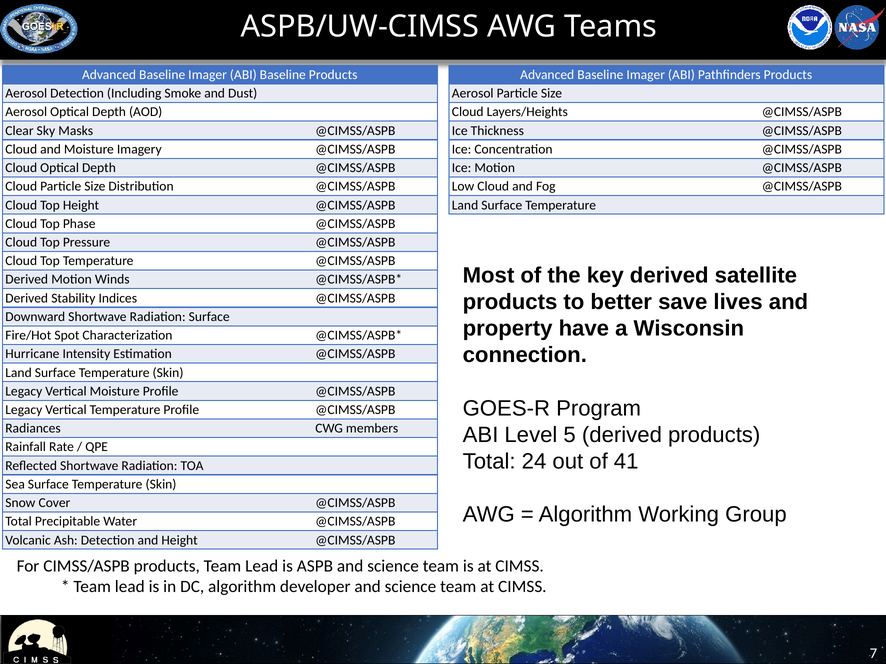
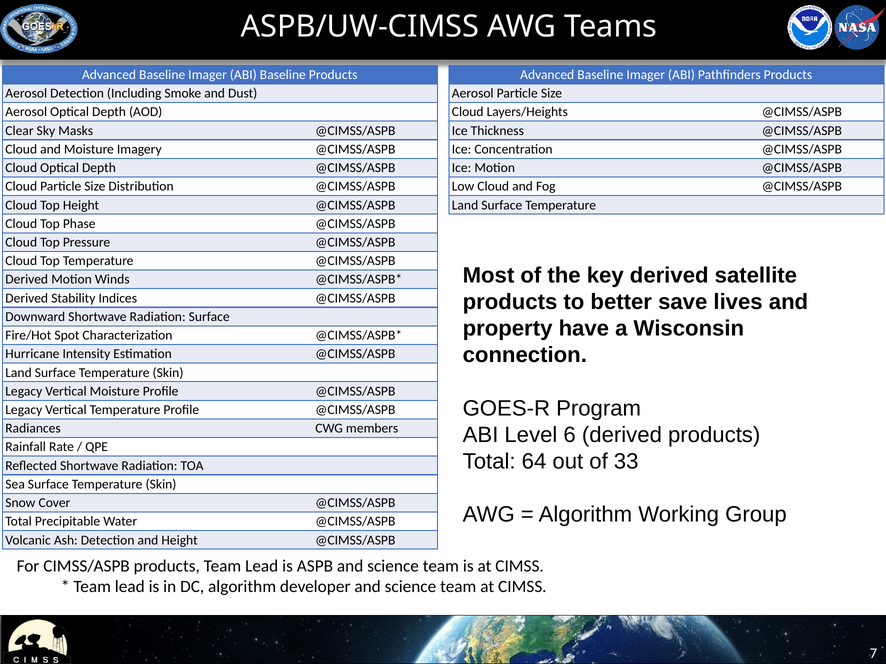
5: 5 -> 6
24: 24 -> 64
41: 41 -> 33
